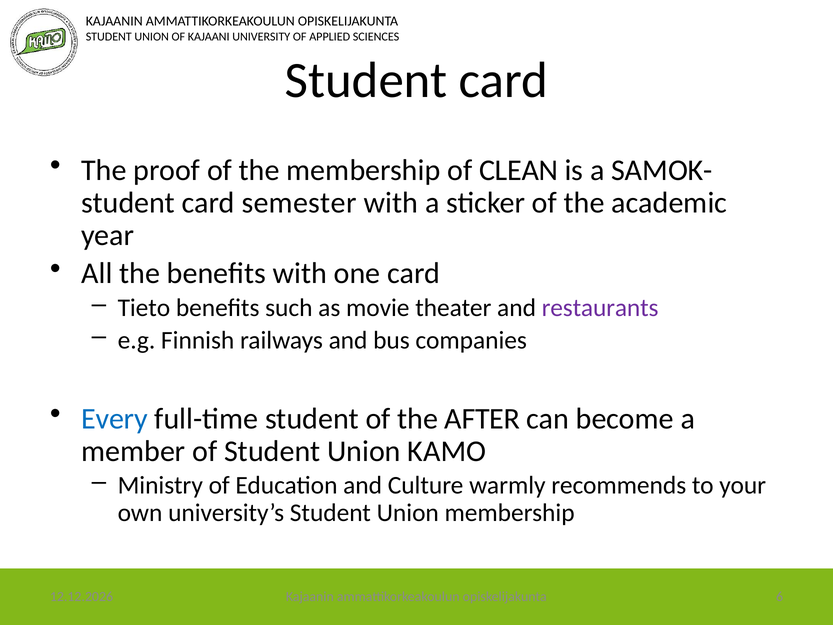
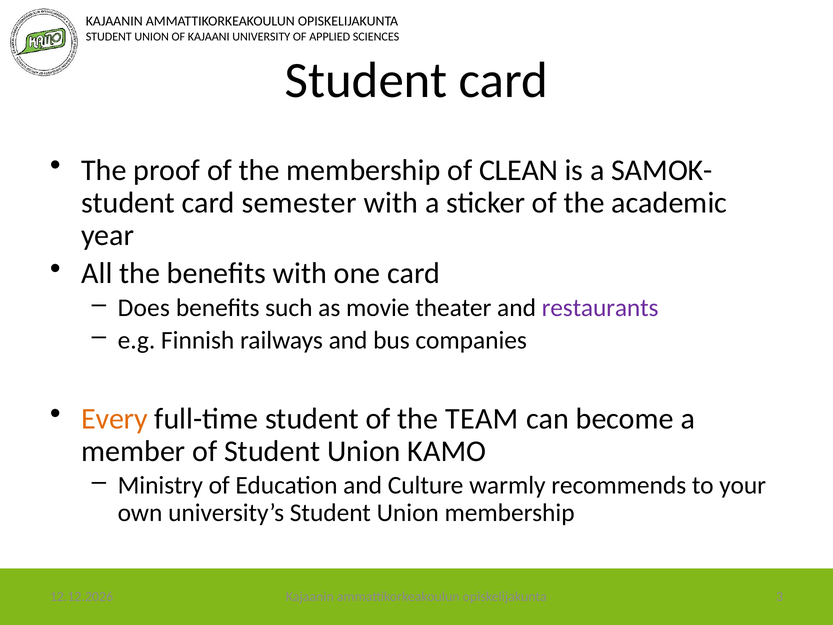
Tieto: Tieto -> Does
Every colour: blue -> orange
AFTER: AFTER -> TEAM
6: 6 -> 3
